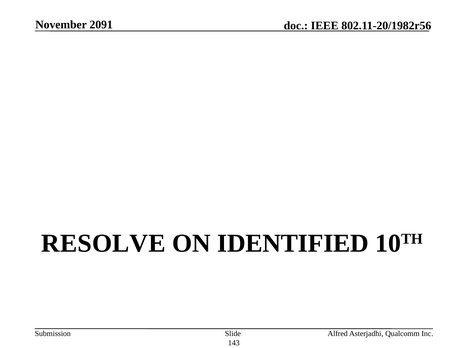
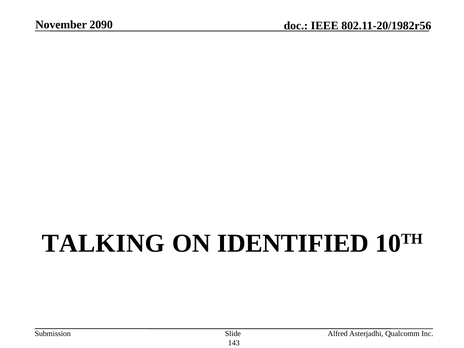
2091: 2091 -> 2090
RESOLVE: RESOLVE -> TALKING
